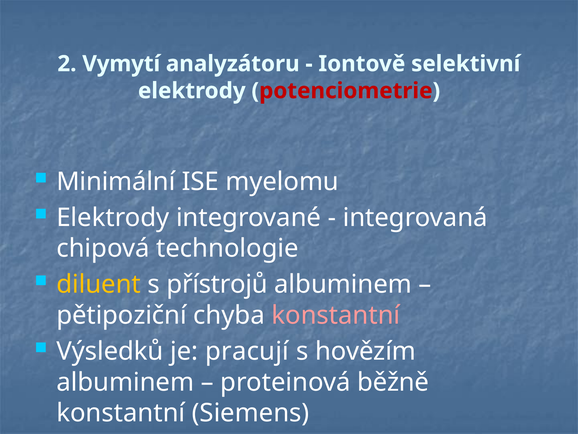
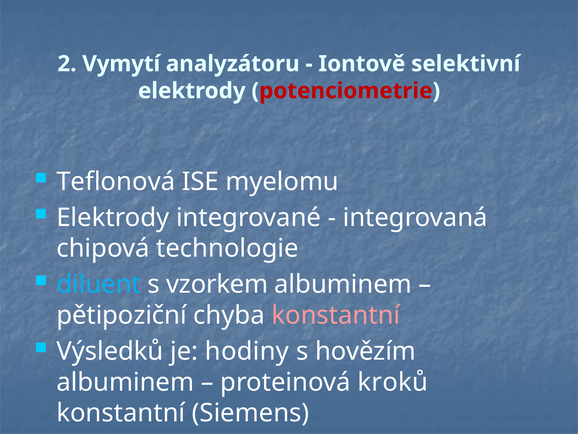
Minimální: Minimální -> Teflonová
diluent colour: yellow -> light blue
přístrojů: přístrojů -> vzorkem
pracují: pracují -> hodiny
běžně: běžně -> kroků
